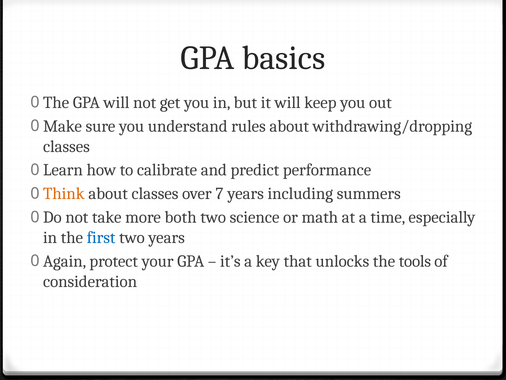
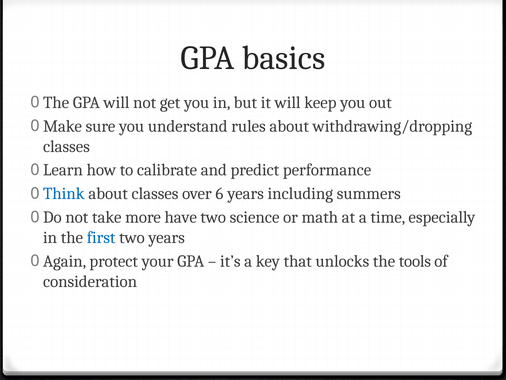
Think colour: orange -> blue
7: 7 -> 6
both: both -> have
